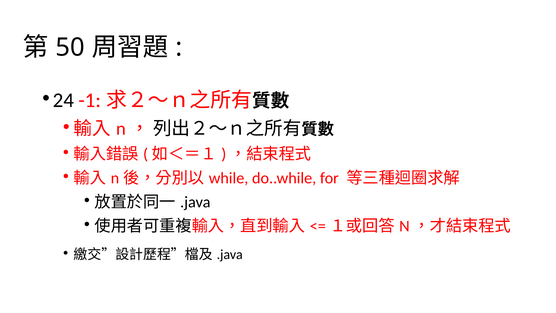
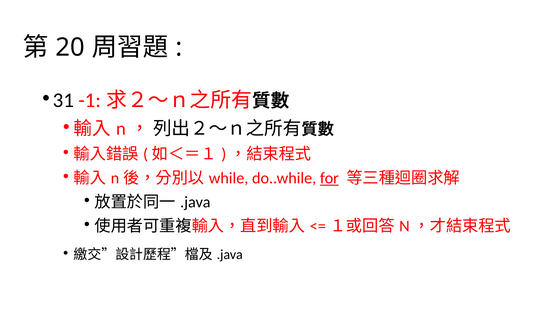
50: 50 -> 20
24: 24 -> 31
for underline: none -> present
